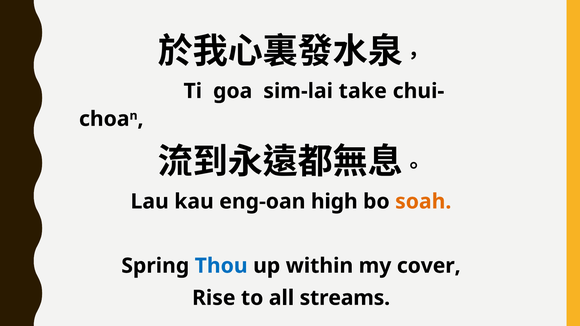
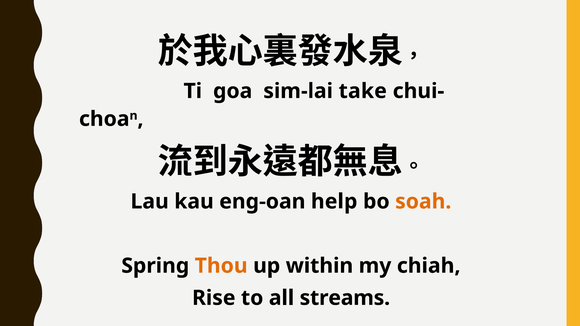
high: high -> help
Thou colour: blue -> orange
cover: cover -> chiah
